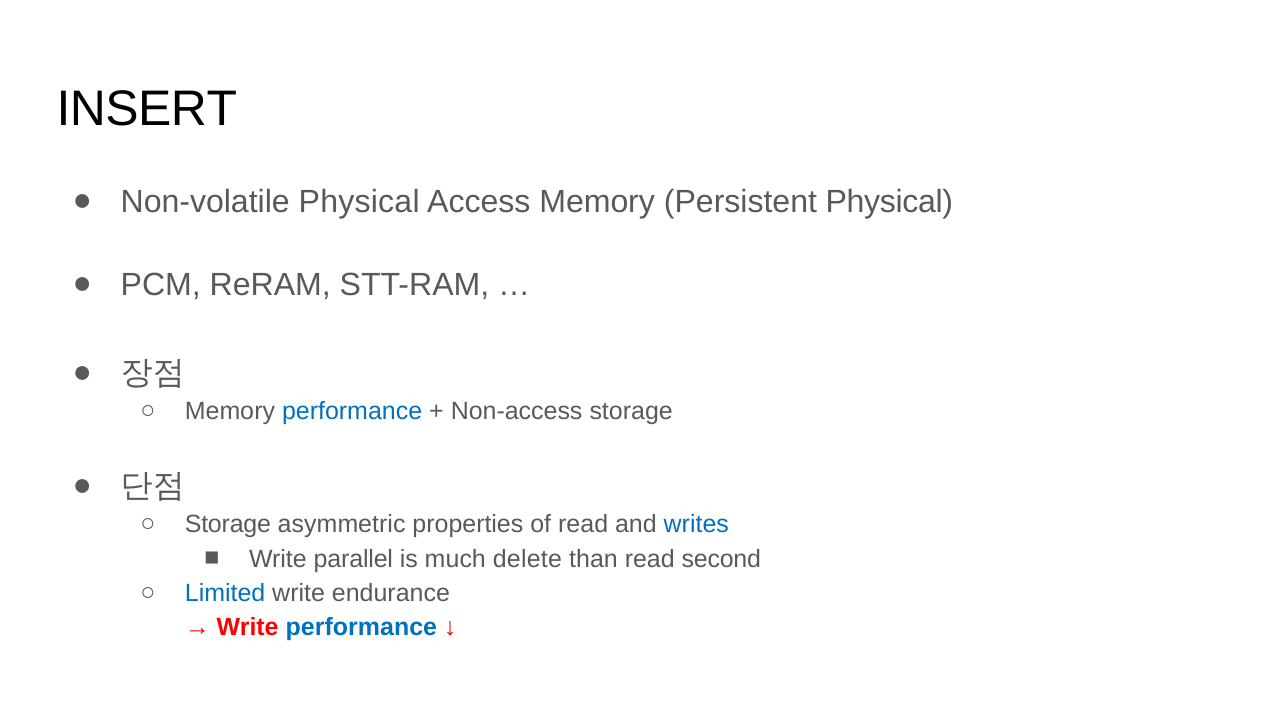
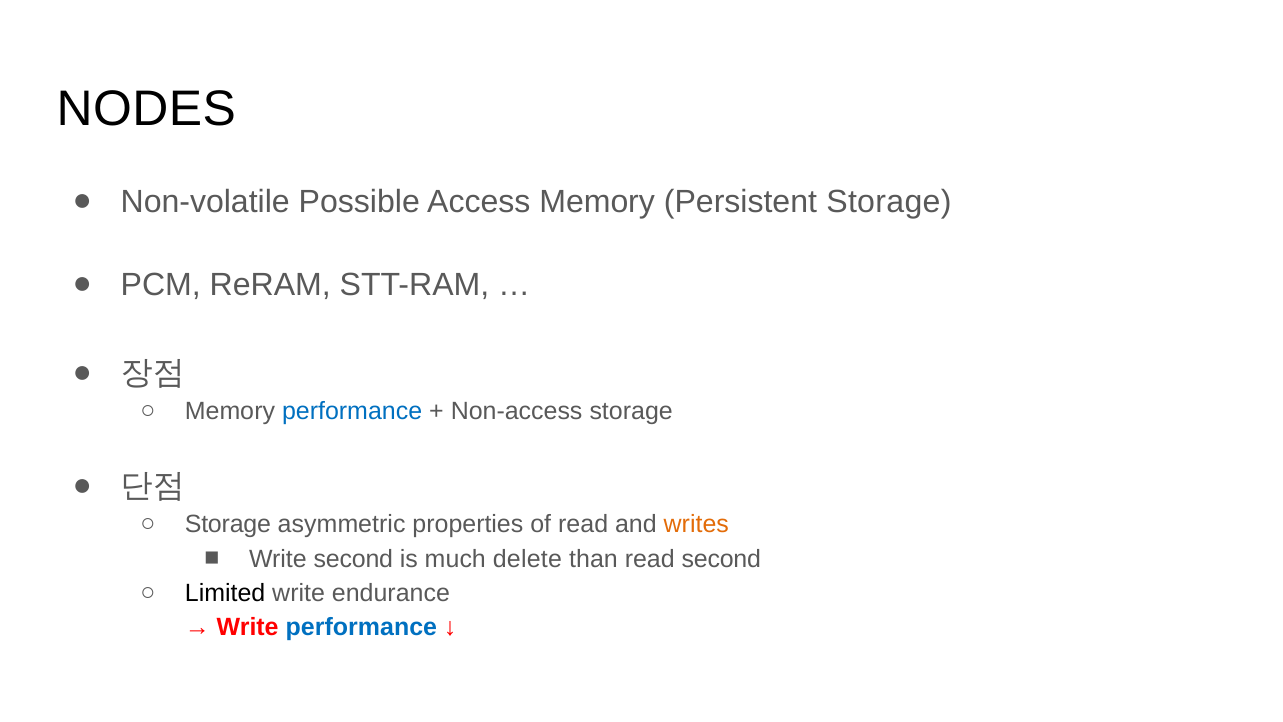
INSERT: INSERT -> NODES
Non-volatile Physical: Physical -> Possible
Persistent Physical: Physical -> Storage
writes colour: blue -> orange
Write parallel: parallel -> second
Limited colour: blue -> black
